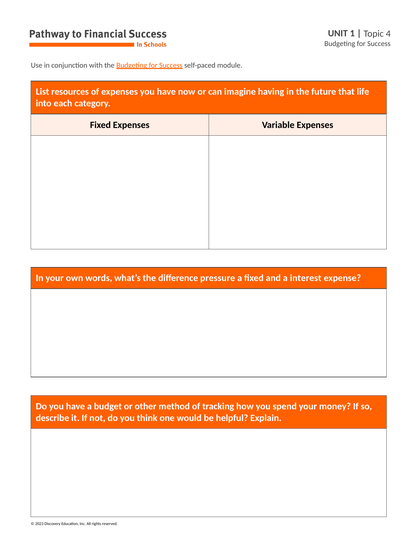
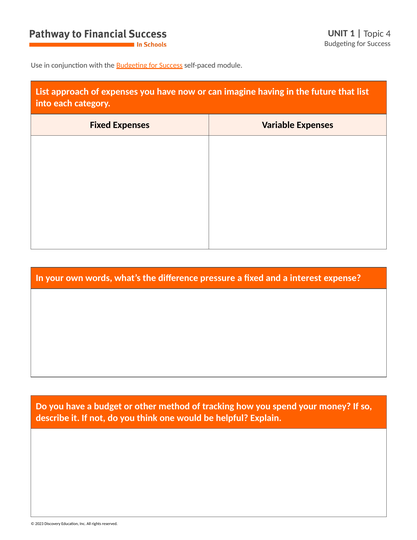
resources: resources -> approach
that life: life -> list
